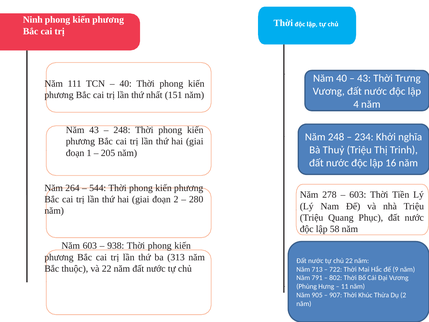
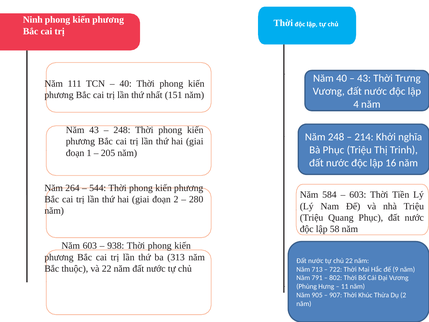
234: 234 -> 214
Bà Thuỷ: Thuỷ -> Phục
278: 278 -> 584
